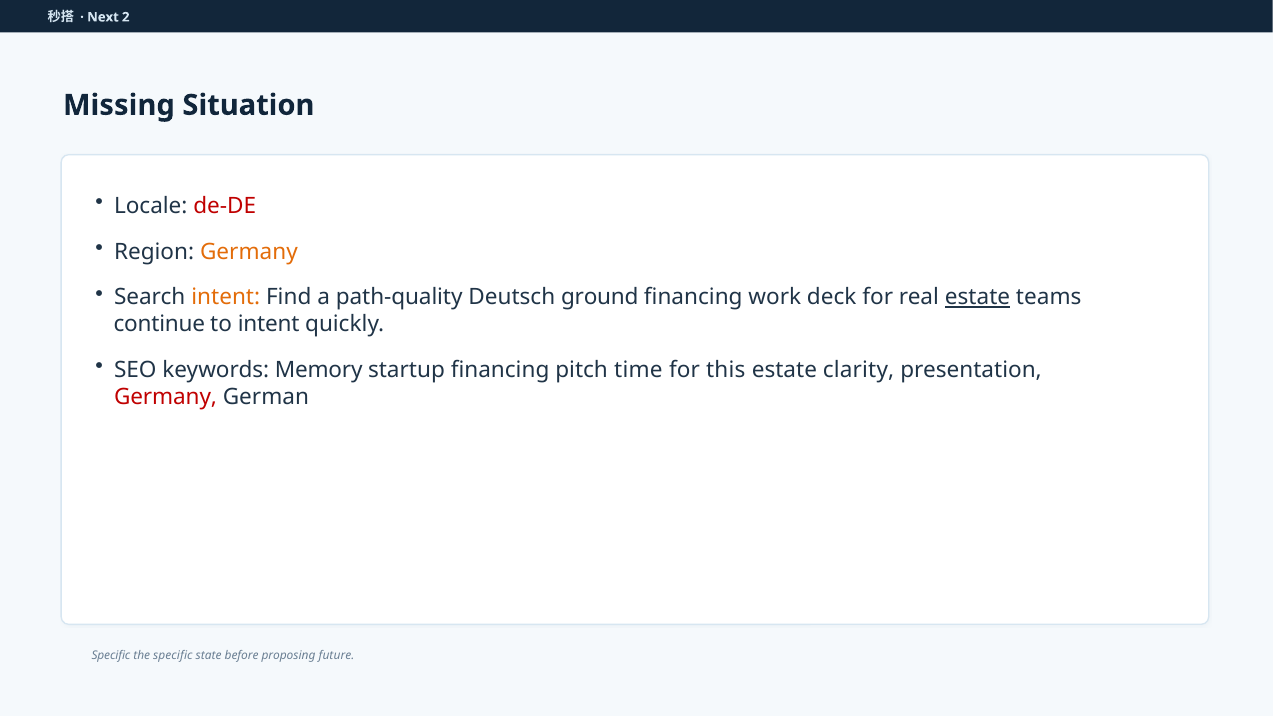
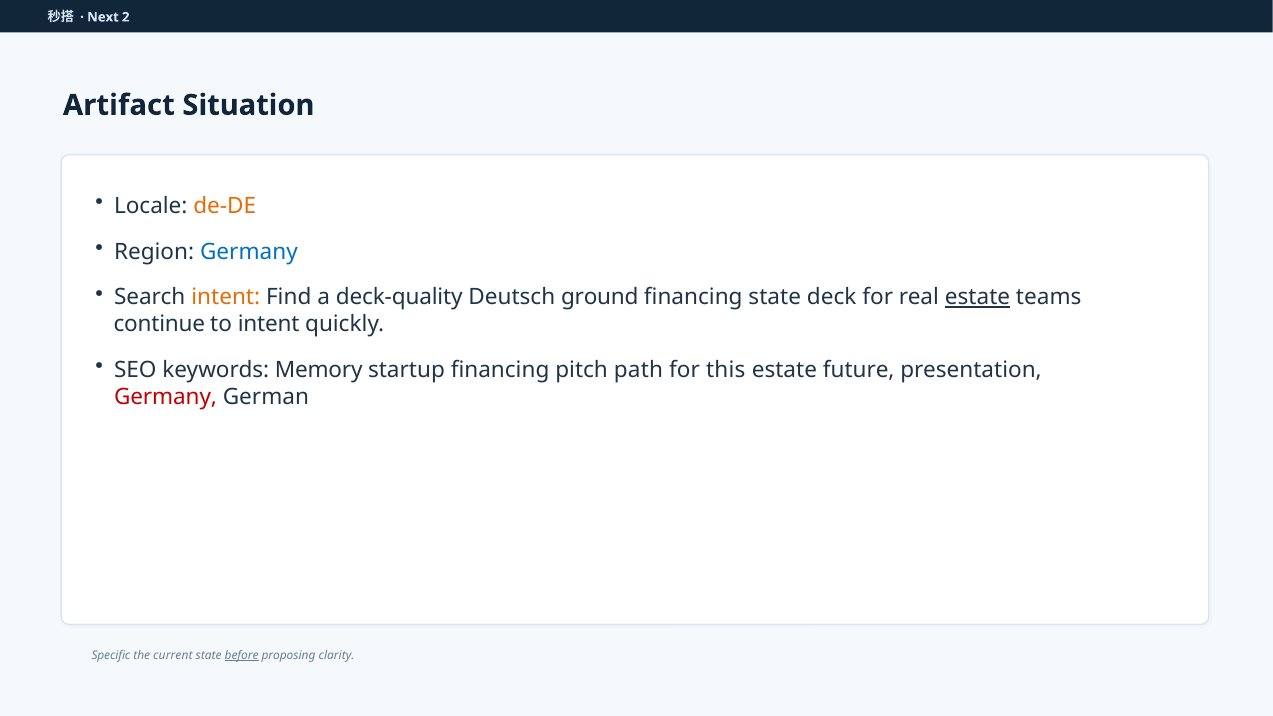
Missing: Missing -> Artifact
de-DE colour: red -> orange
Germany at (249, 252) colour: orange -> blue
path-quality: path-quality -> deck-quality
financing work: work -> state
time: time -> path
clarity: clarity -> future
the specific: specific -> current
before underline: none -> present
future: future -> clarity
